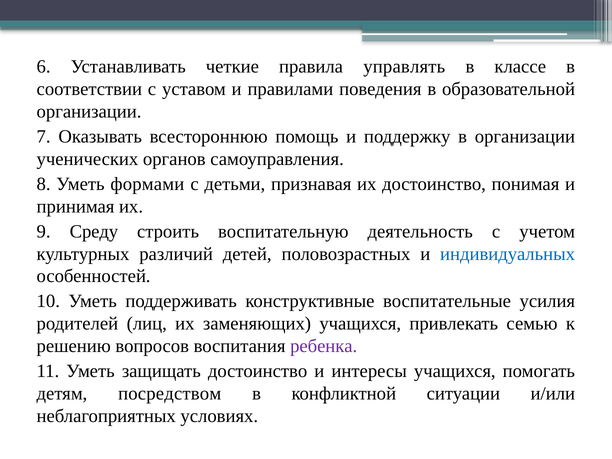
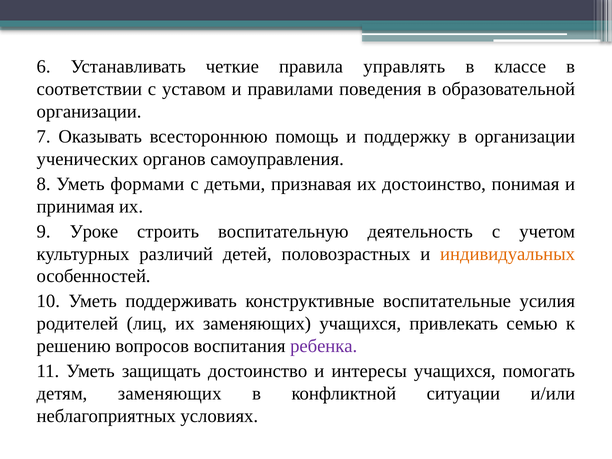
Среду: Среду -> Уроке
индивидуальных colour: blue -> orange
детям посредством: посредством -> заменяющих
